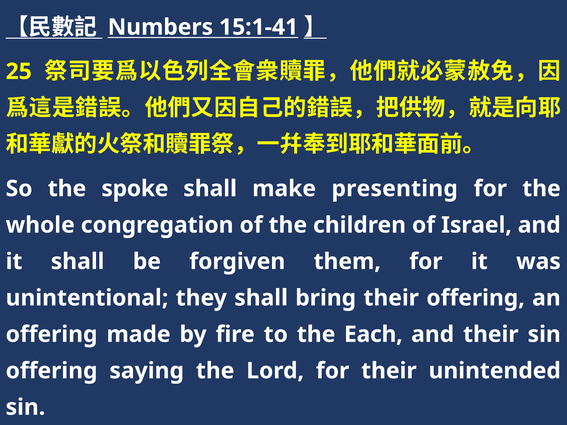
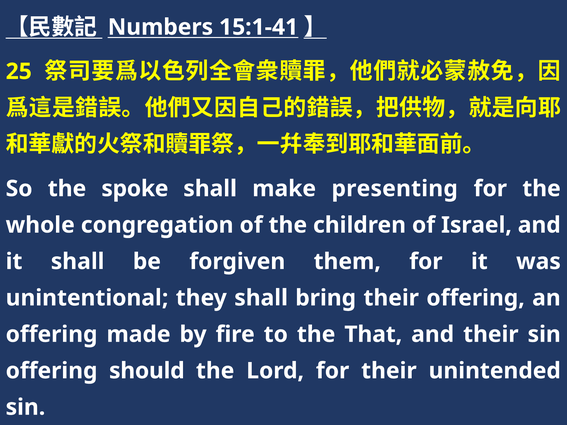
Each: Each -> That
saying: saying -> should
